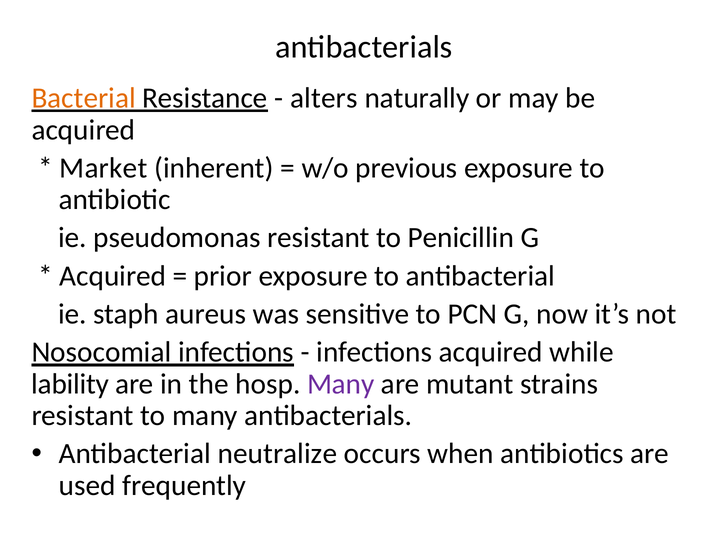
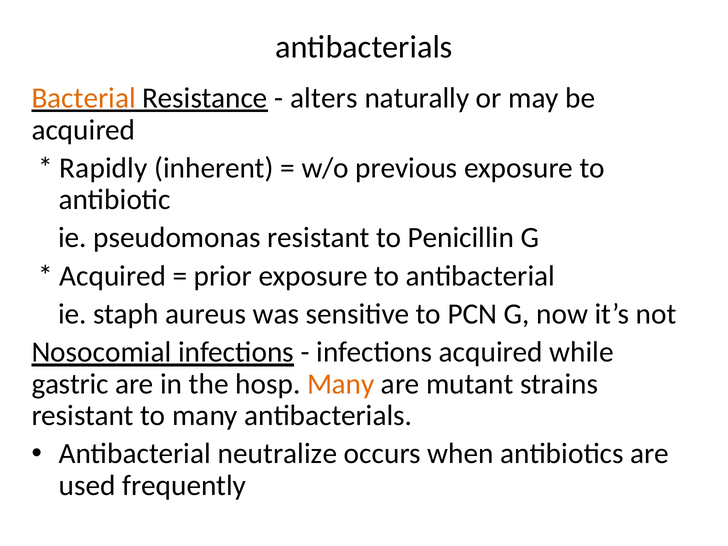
Market: Market -> Rapidly
lability: lability -> gastric
Many at (341, 384) colour: purple -> orange
